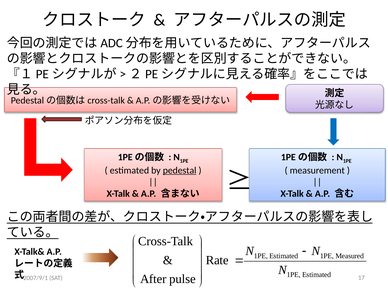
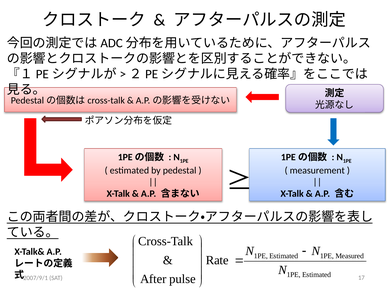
pedestal underline: present -> none
